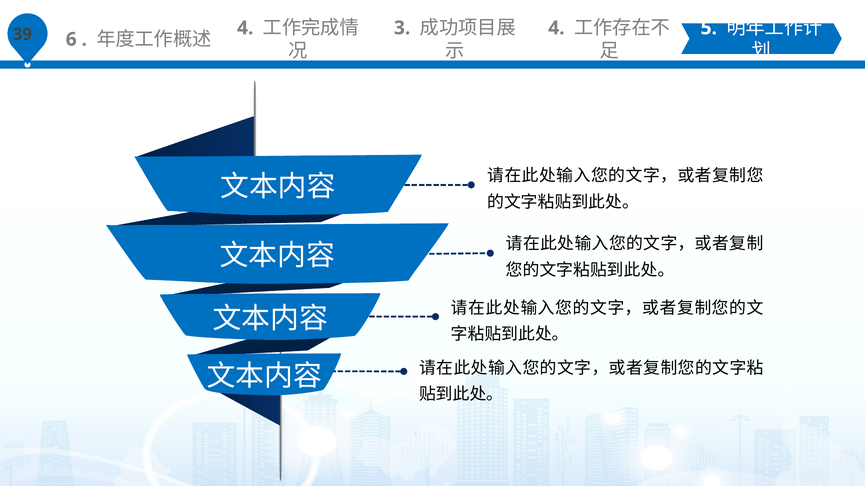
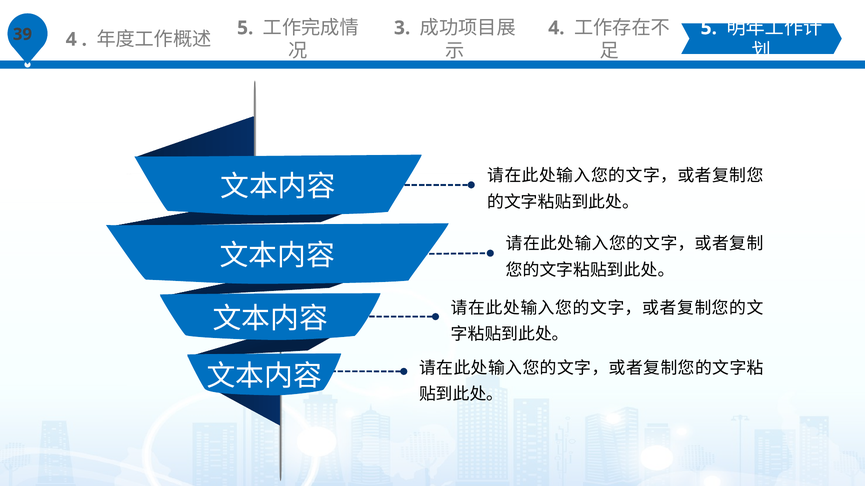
6 at (71, 39): 6 -> 4
4 at (245, 28): 4 -> 5
